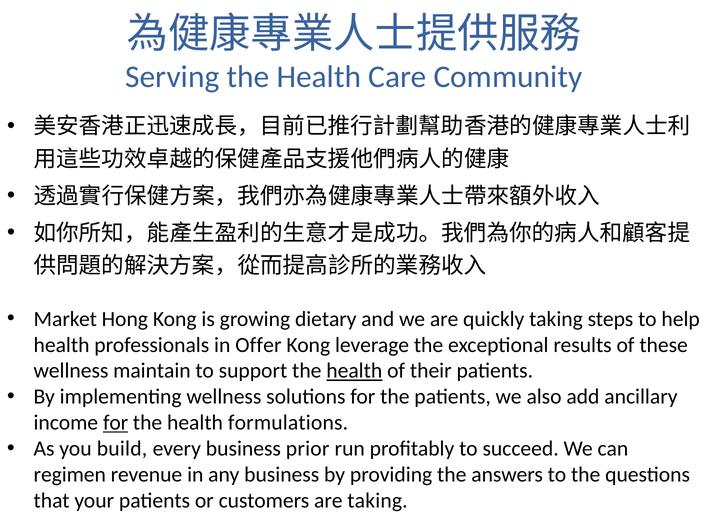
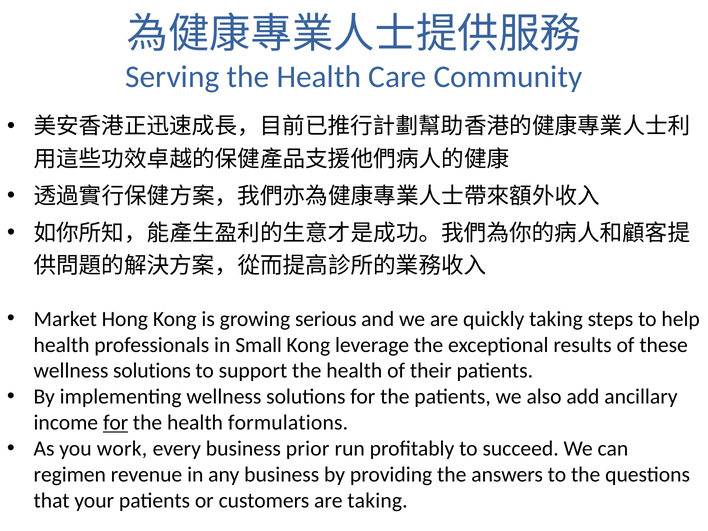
dietary: dietary -> serious
Offer: Offer -> Small
maintain at (152, 371): maintain -> solutions
health at (354, 371) underline: present -> none
build: build -> work
